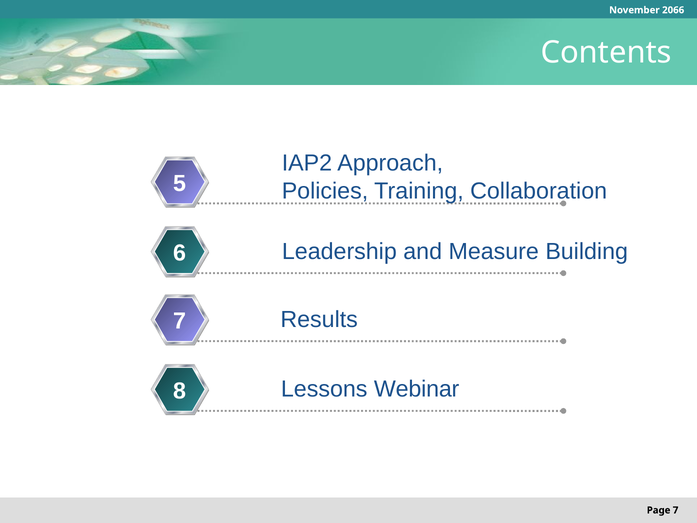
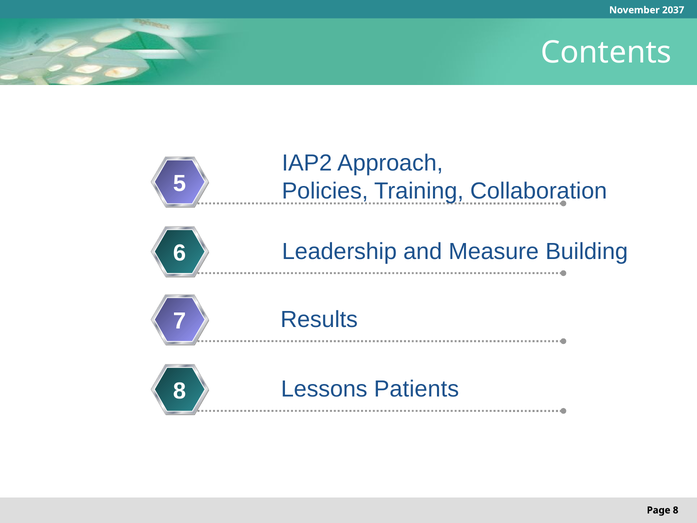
2066: 2066 -> 2037
Webinar: Webinar -> Patients
Page 7: 7 -> 8
